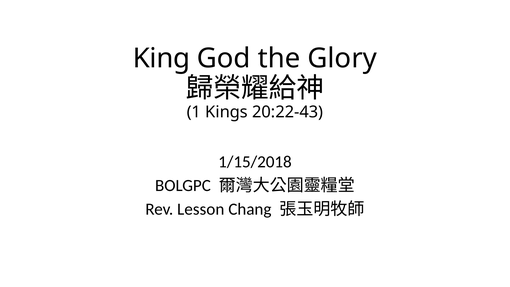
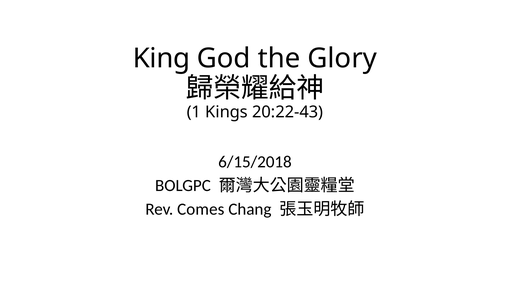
1/15/2018: 1/15/2018 -> 6/15/2018
Lesson: Lesson -> Comes
